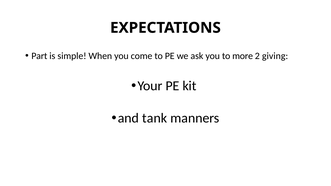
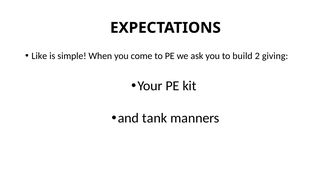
Part: Part -> Like
more: more -> build
